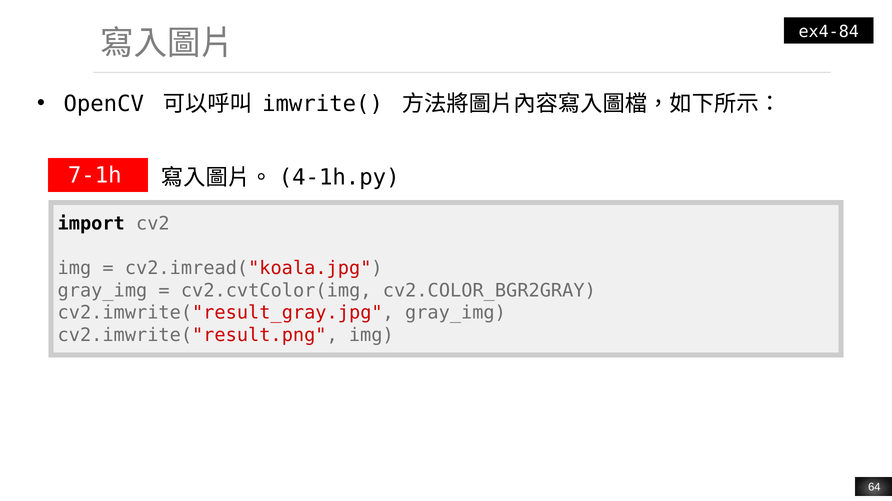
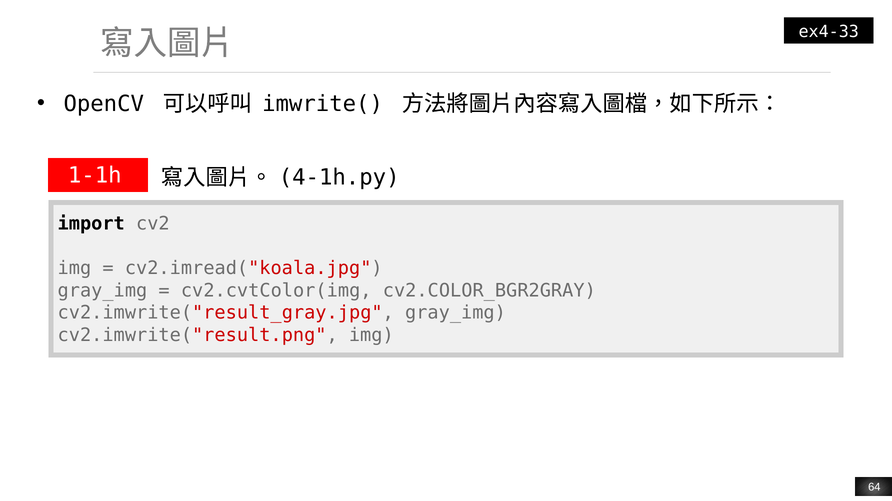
ex4-84: ex4-84 -> ex4-33
7-1h: 7-1h -> 1-1h
